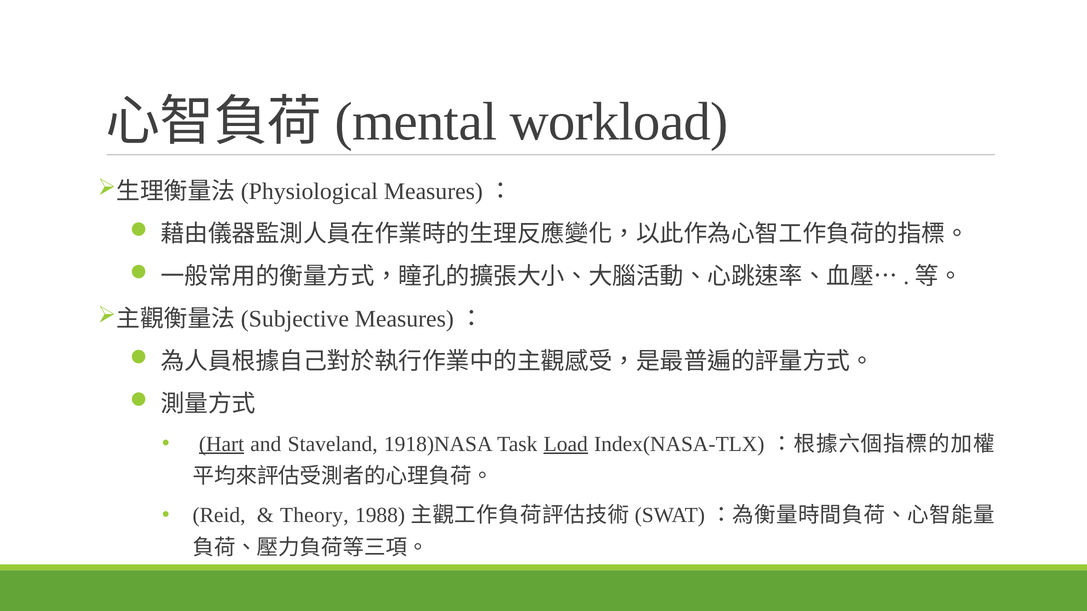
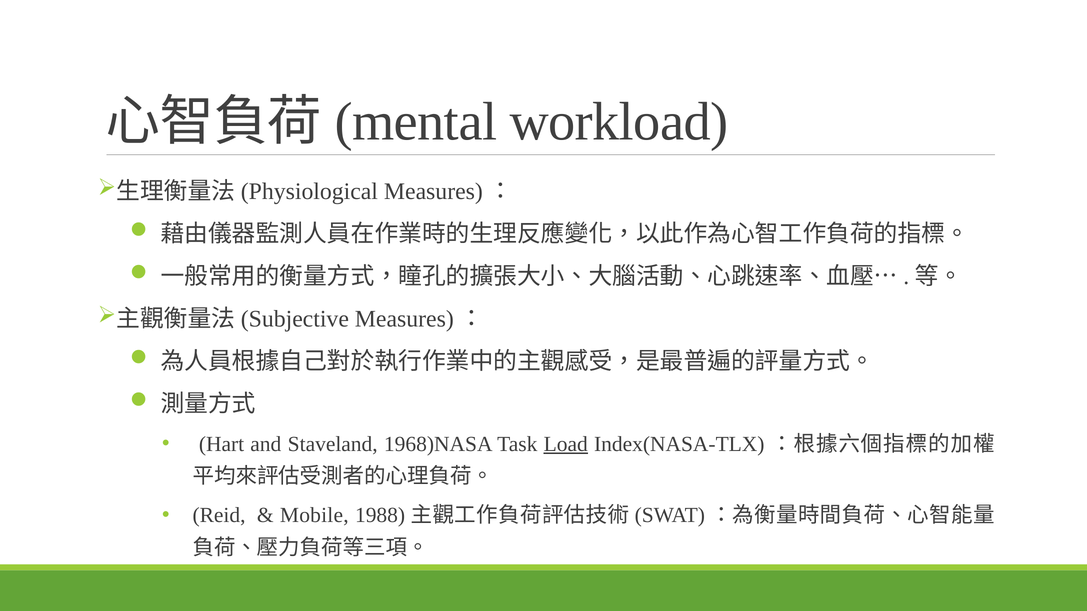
Hart underline: present -> none
1918)NASA: 1918)NASA -> 1968)NASA
Theory: Theory -> Mobile
